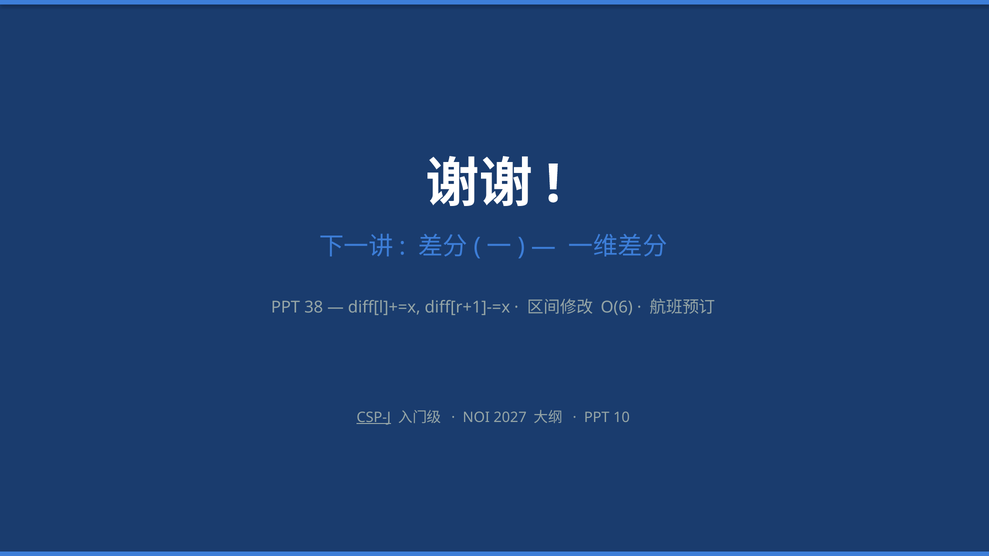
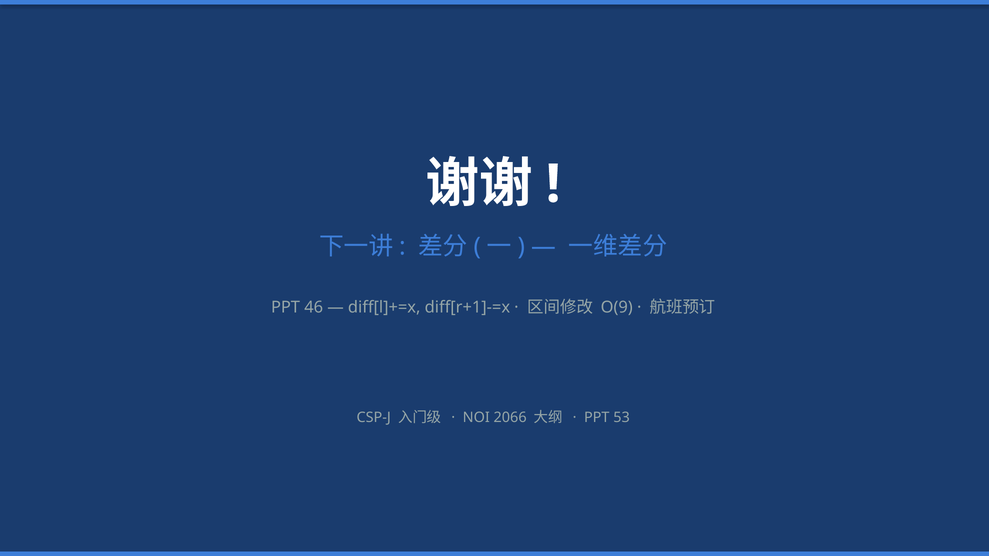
38: 38 -> 46
O(6: O(6 -> O(9
CSP-J underline: present -> none
2027: 2027 -> 2066
10: 10 -> 53
